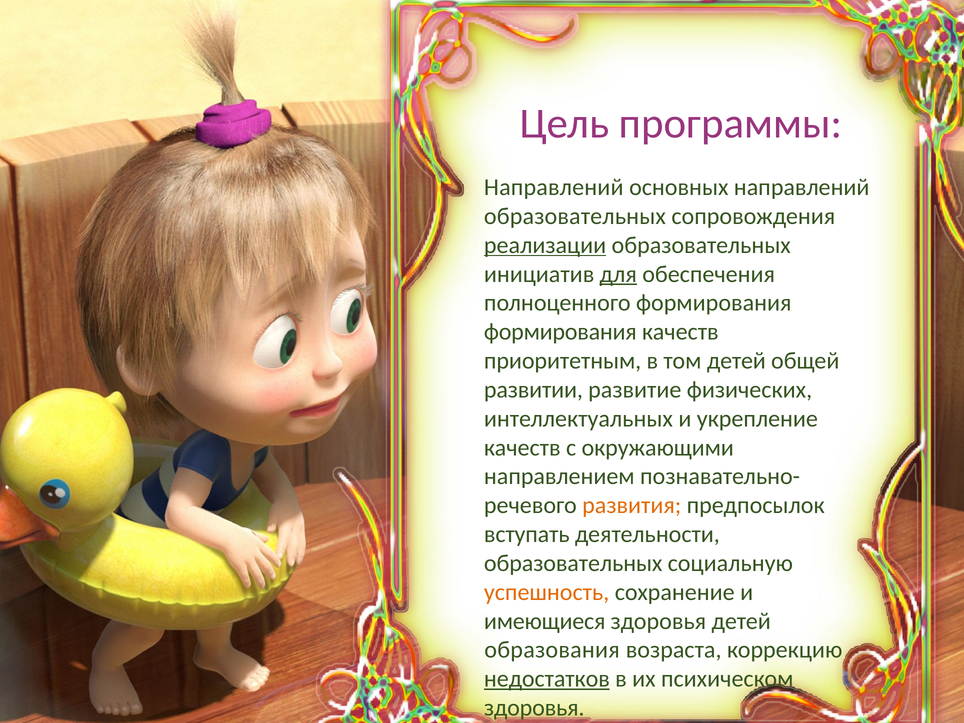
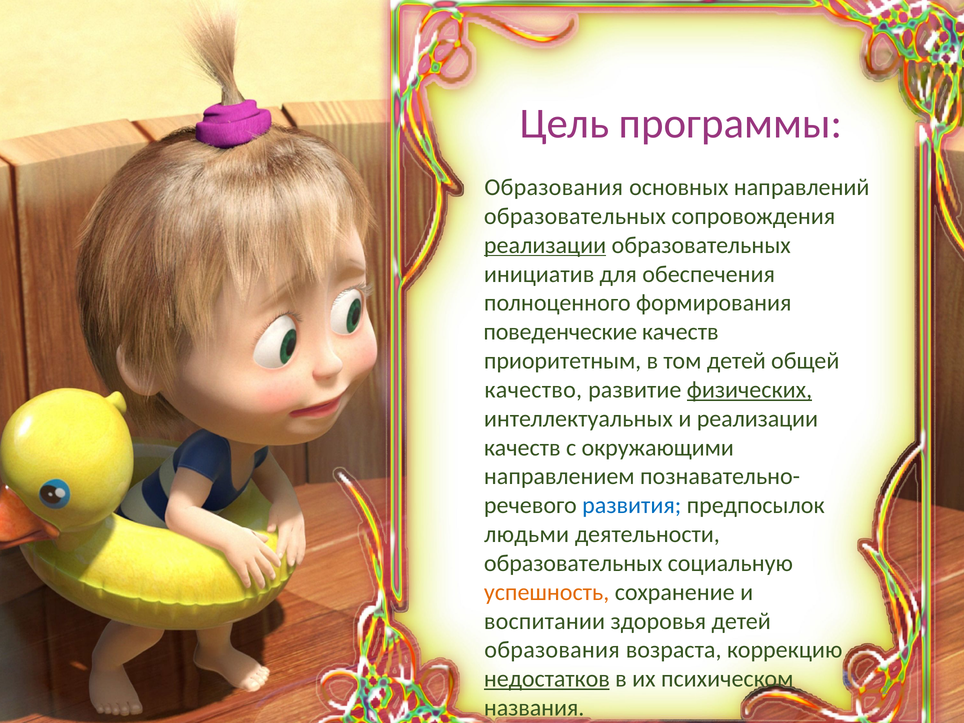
Направлений at (554, 187): Направлений -> Образования
для underline: present -> none
формирования at (560, 332): формирования -> поведенческие
развитии: развитии -> качество
физических underline: none -> present
и укрепление: укрепление -> реализации
развития colour: orange -> blue
вступать: вступать -> людьми
имеющиеся: имеющиеся -> воспитании
здоровья at (534, 708): здоровья -> названия
